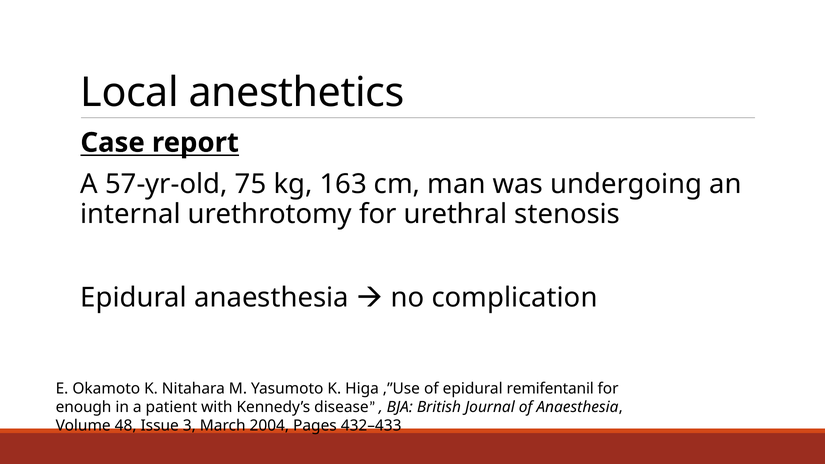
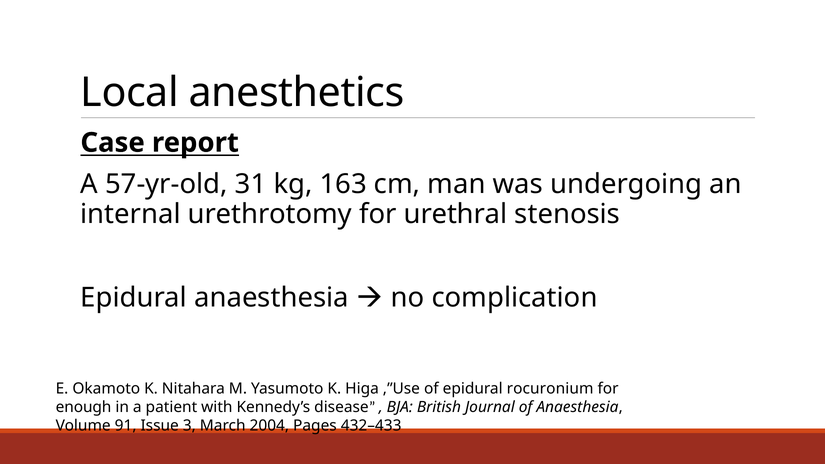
75: 75 -> 31
remifentanil: remifentanil -> rocuronium
48: 48 -> 91
